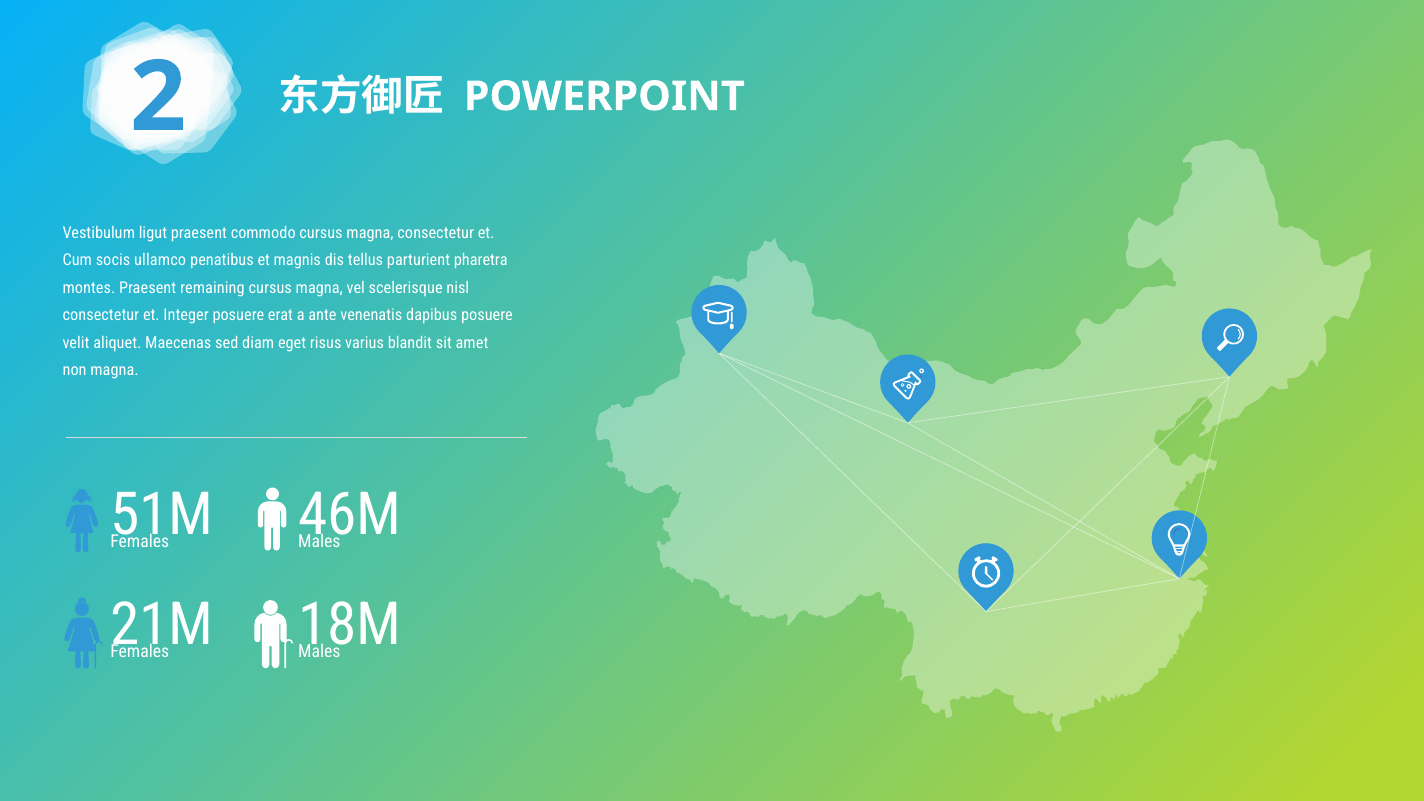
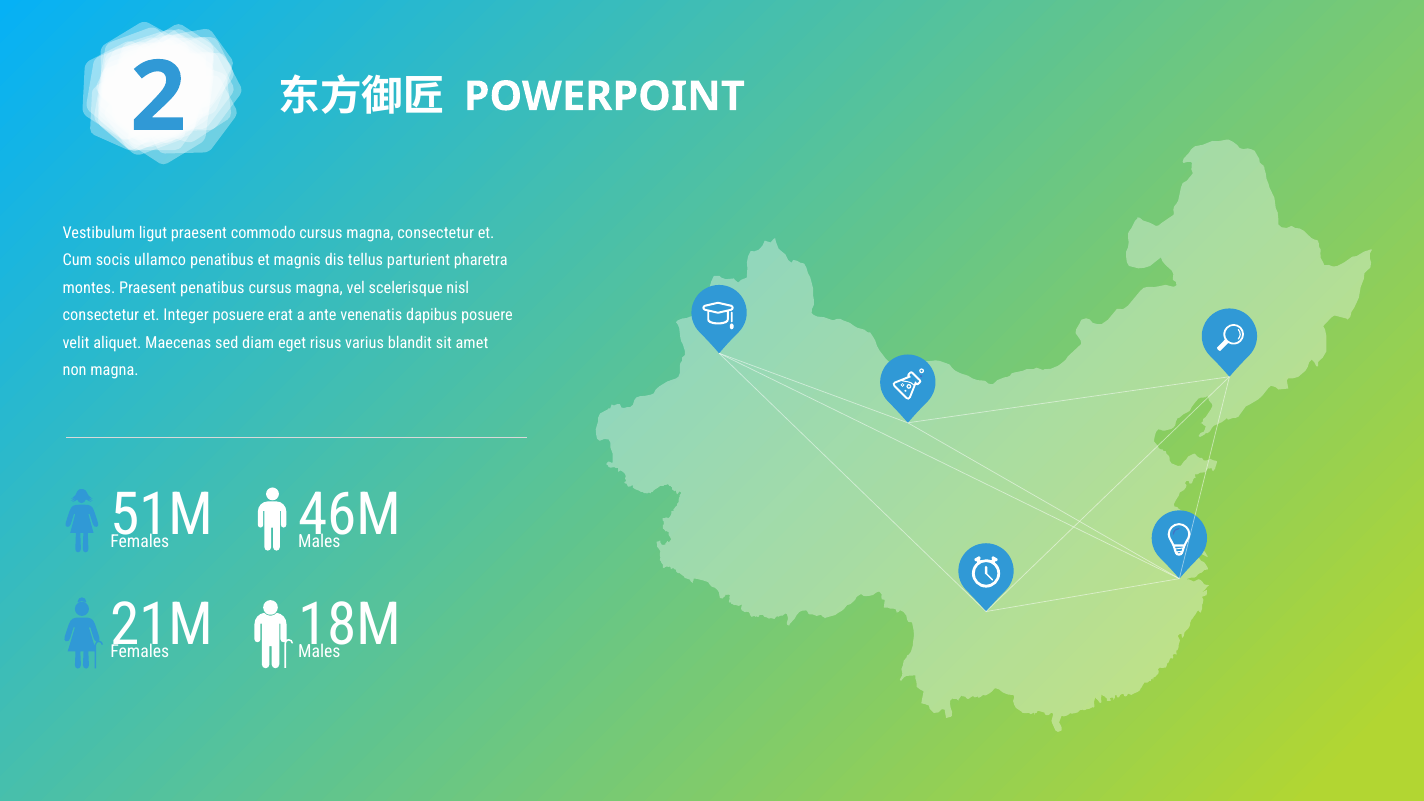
Praesent remaining: remaining -> penatibus
